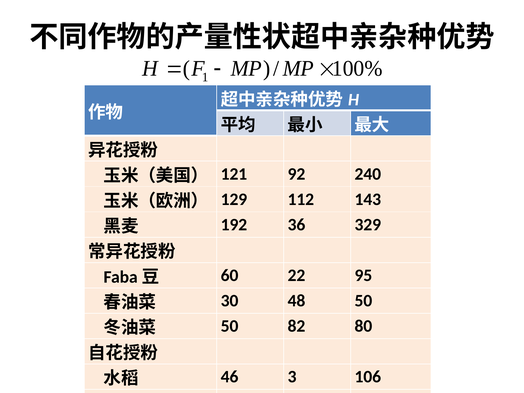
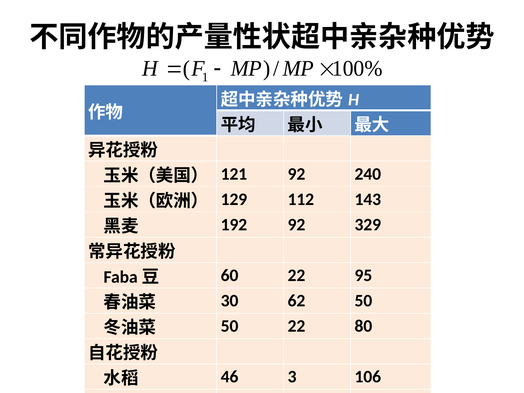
192 36: 36 -> 92
48: 48 -> 62
50 82: 82 -> 22
